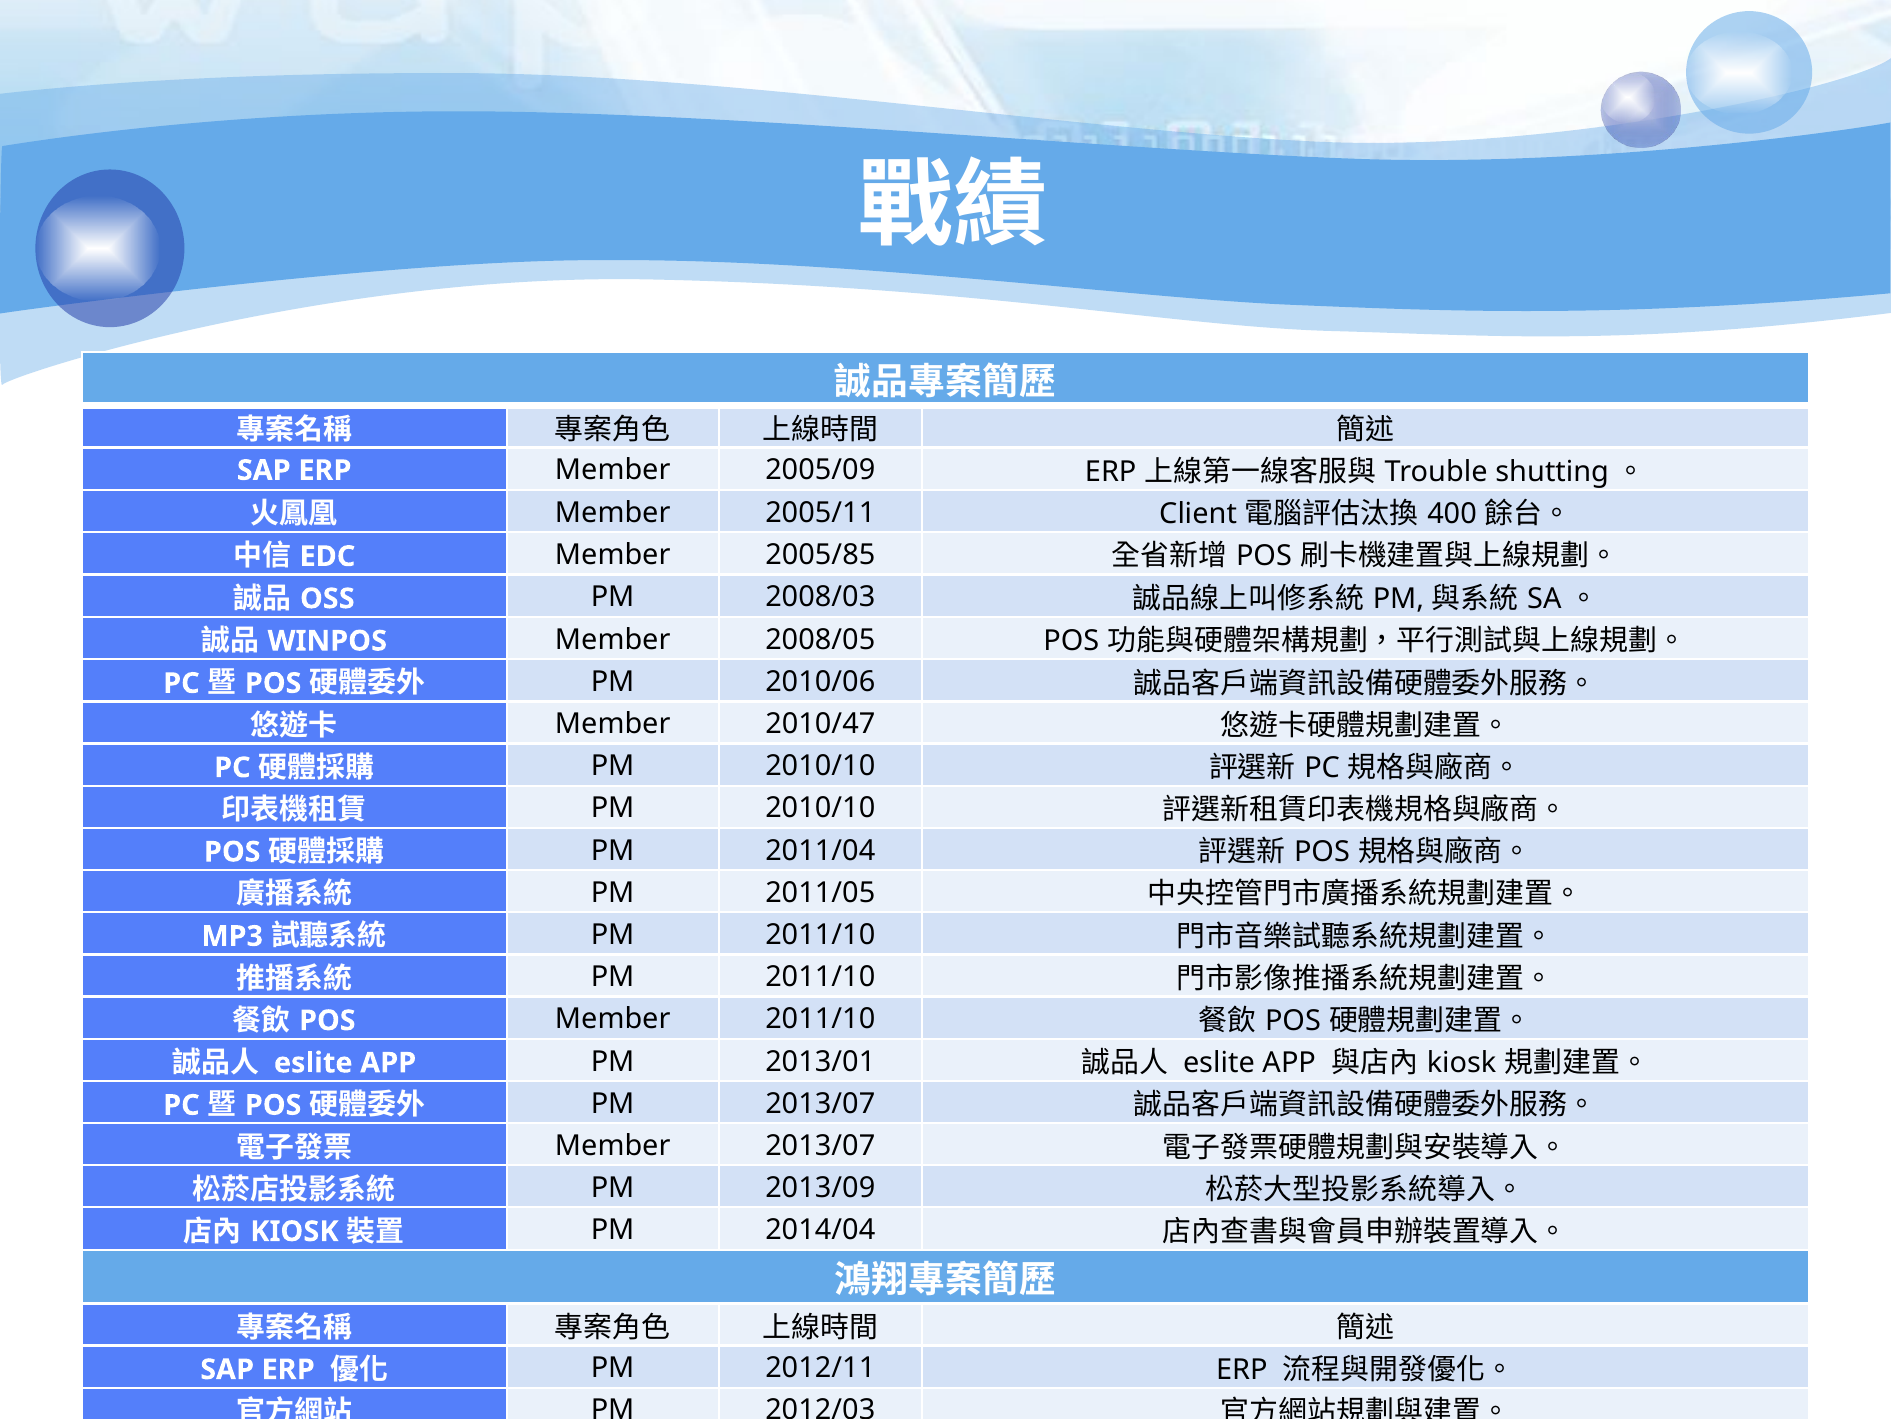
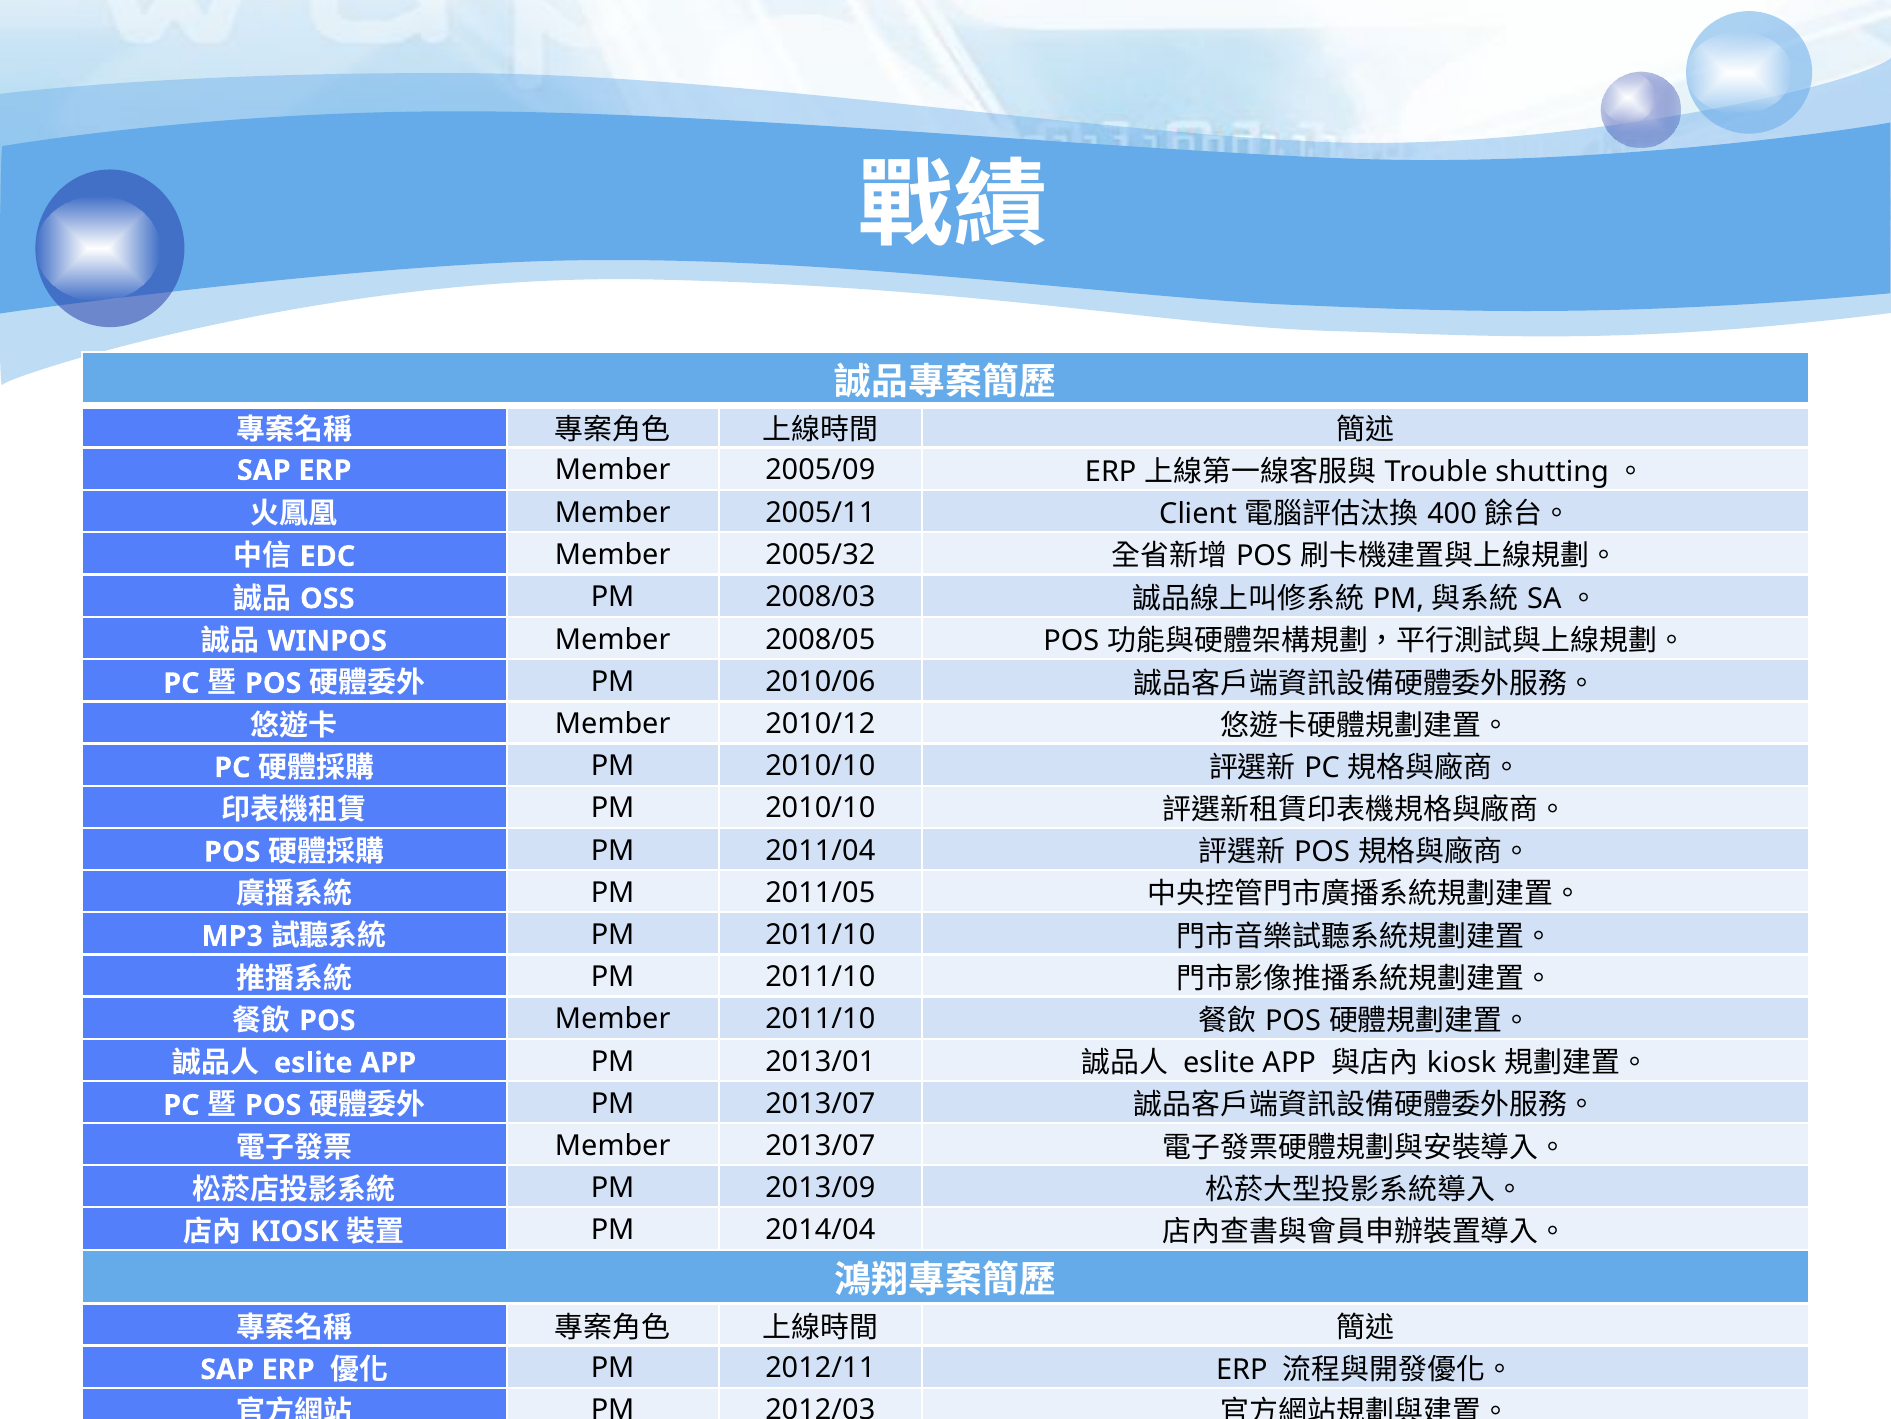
2005/85: 2005/85 -> 2005/32
2010/47: 2010/47 -> 2010/12
